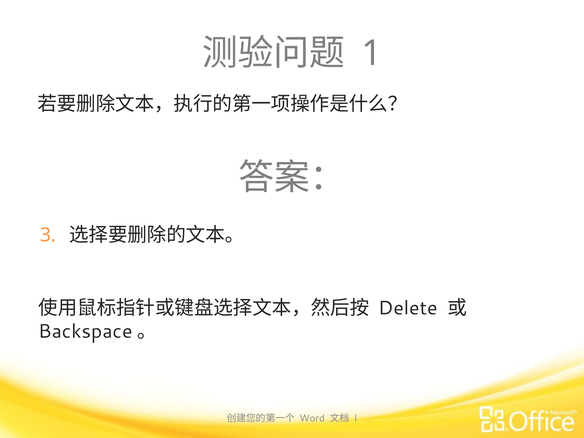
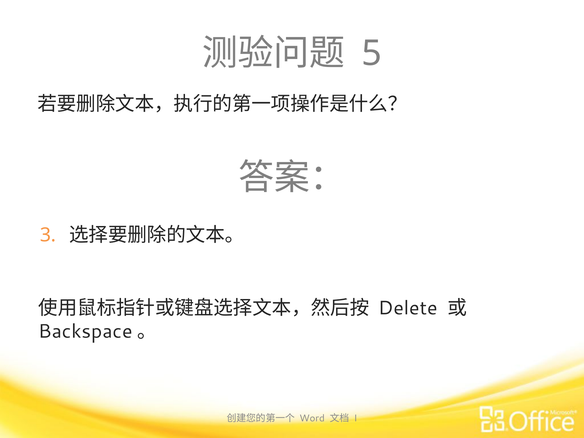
1: 1 -> 5
